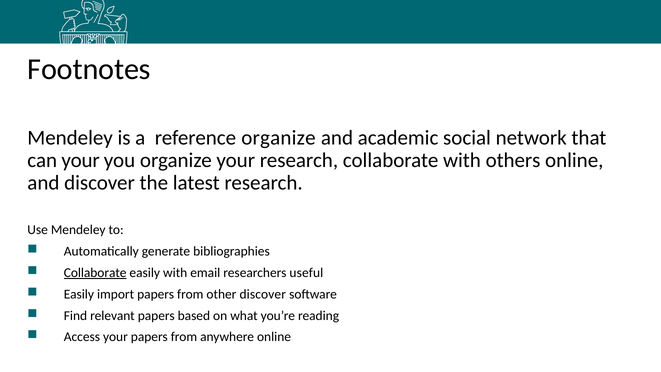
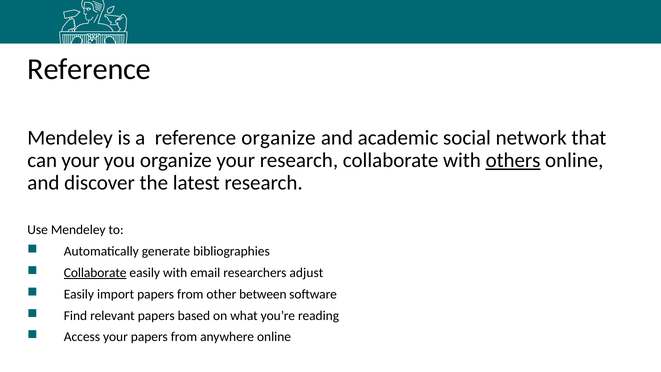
Footnotes at (89, 69): Footnotes -> Reference
others underline: none -> present
useful: useful -> adjust
other discover: discover -> between
